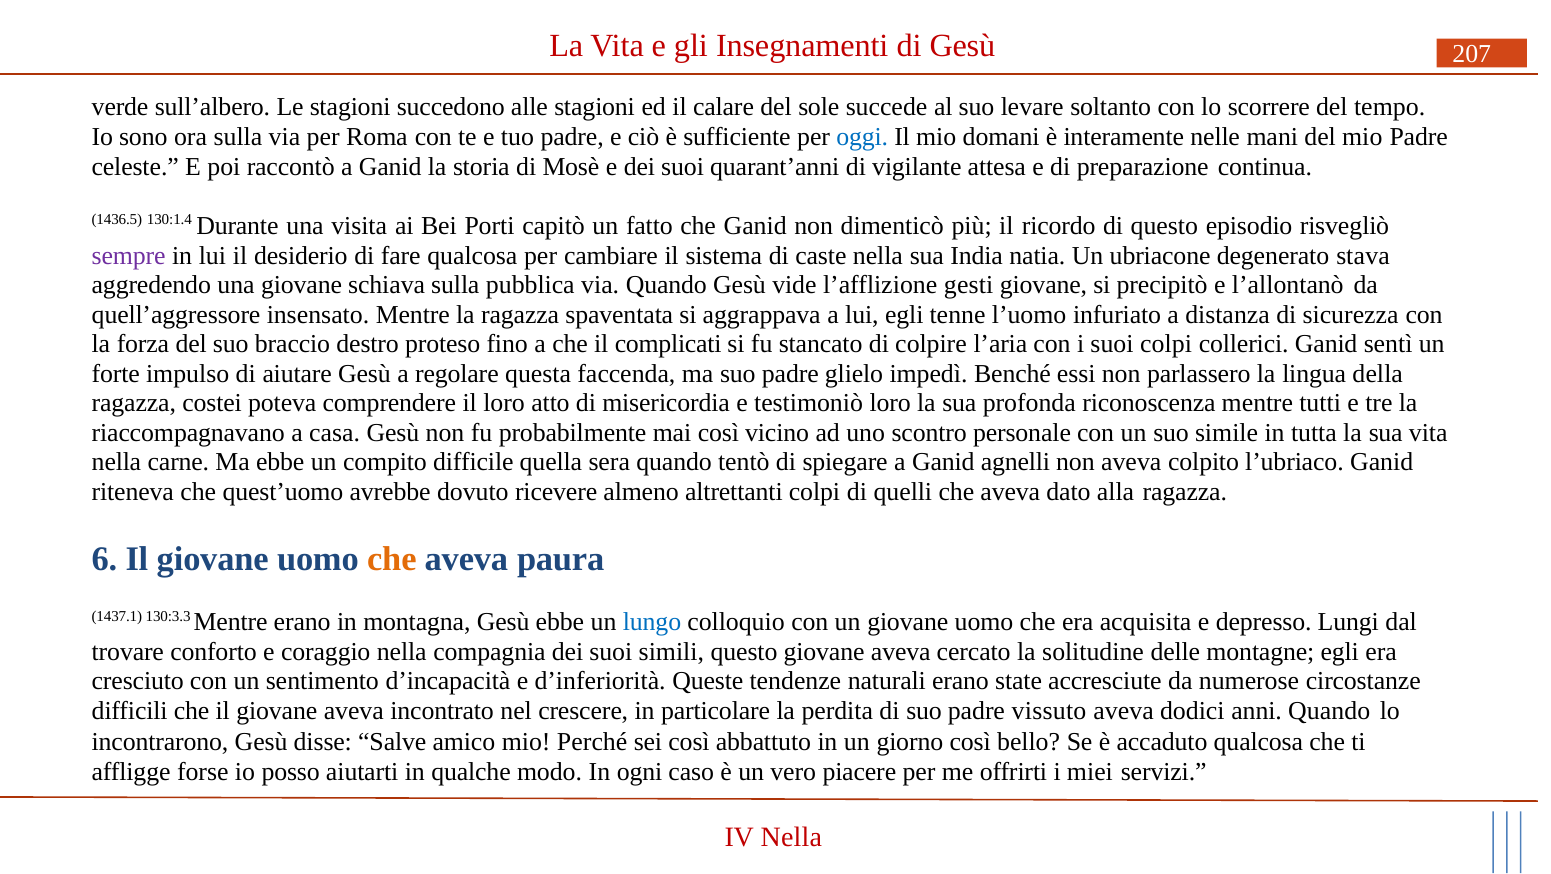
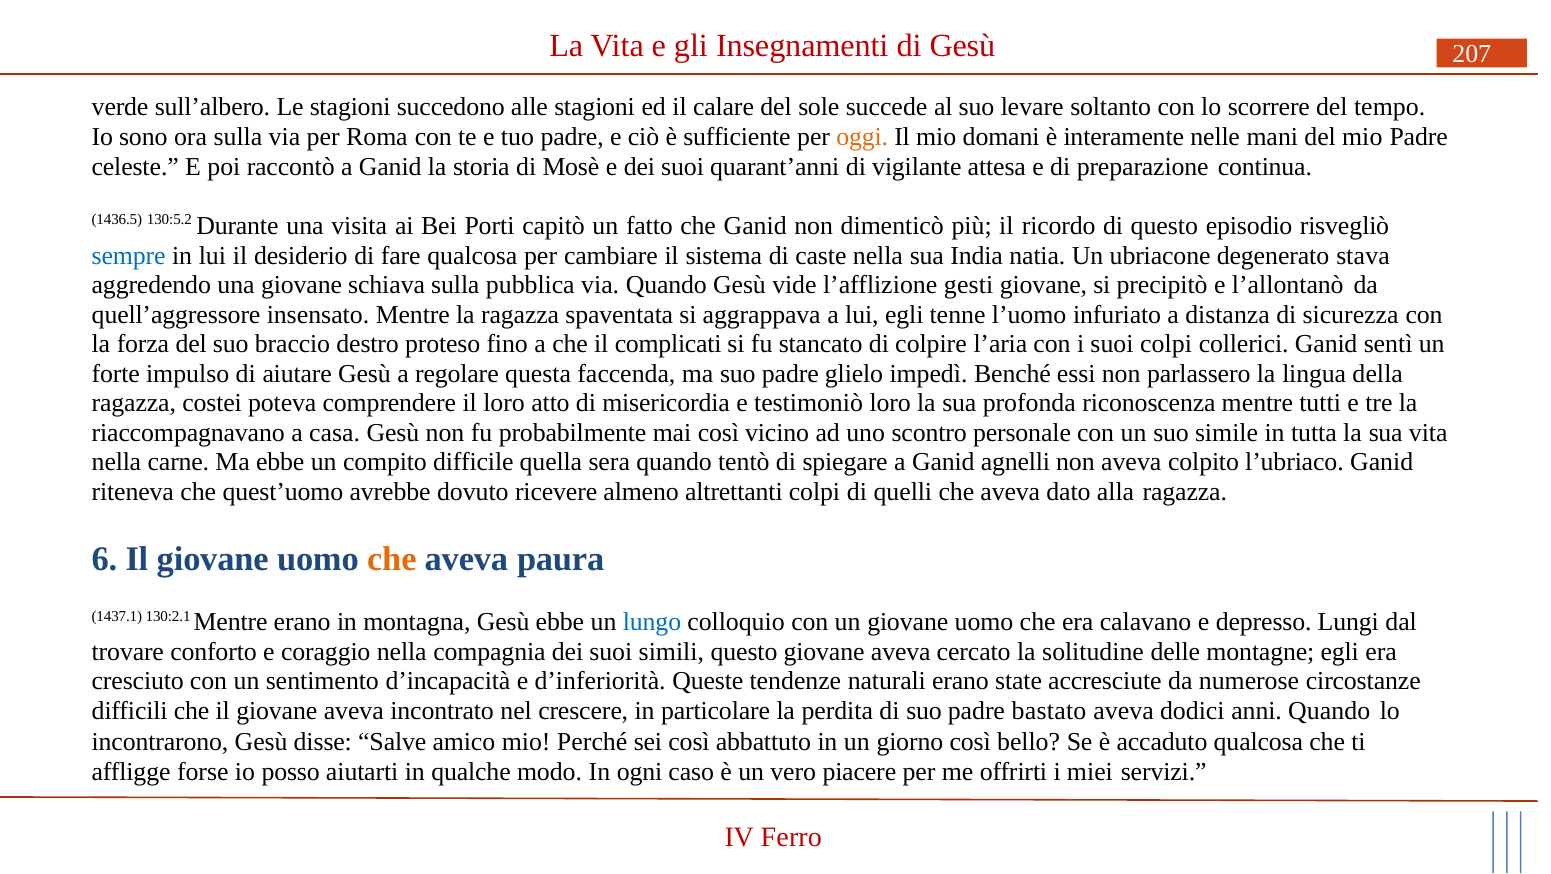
oggi colour: blue -> orange
130:1.4: 130:1.4 -> 130:5.2
sempre colour: purple -> blue
130:3.3: 130:3.3 -> 130:2.1
acquisita: acquisita -> calavano
vissuto: vissuto -> bastato
IV Nella: Nella -> Ferro
